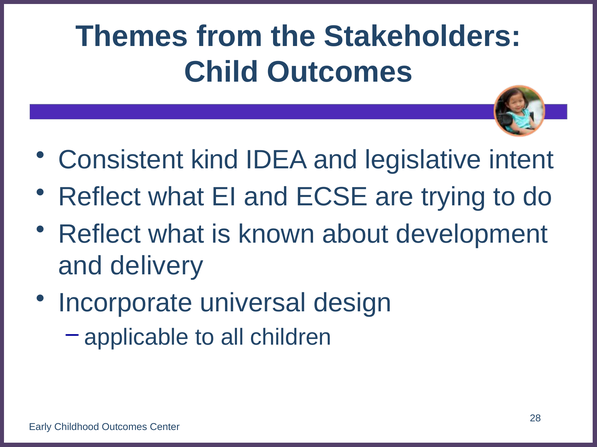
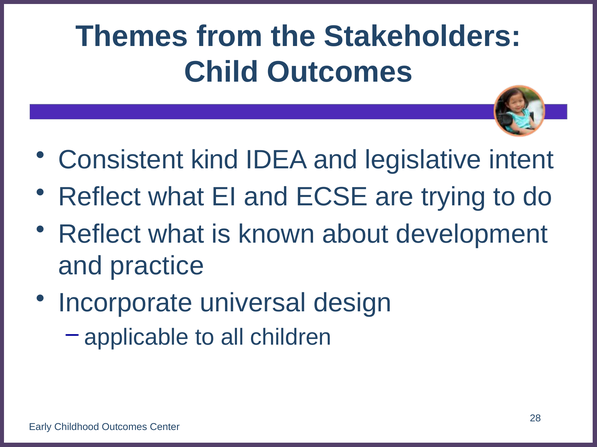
delivery: delivery -> practice
